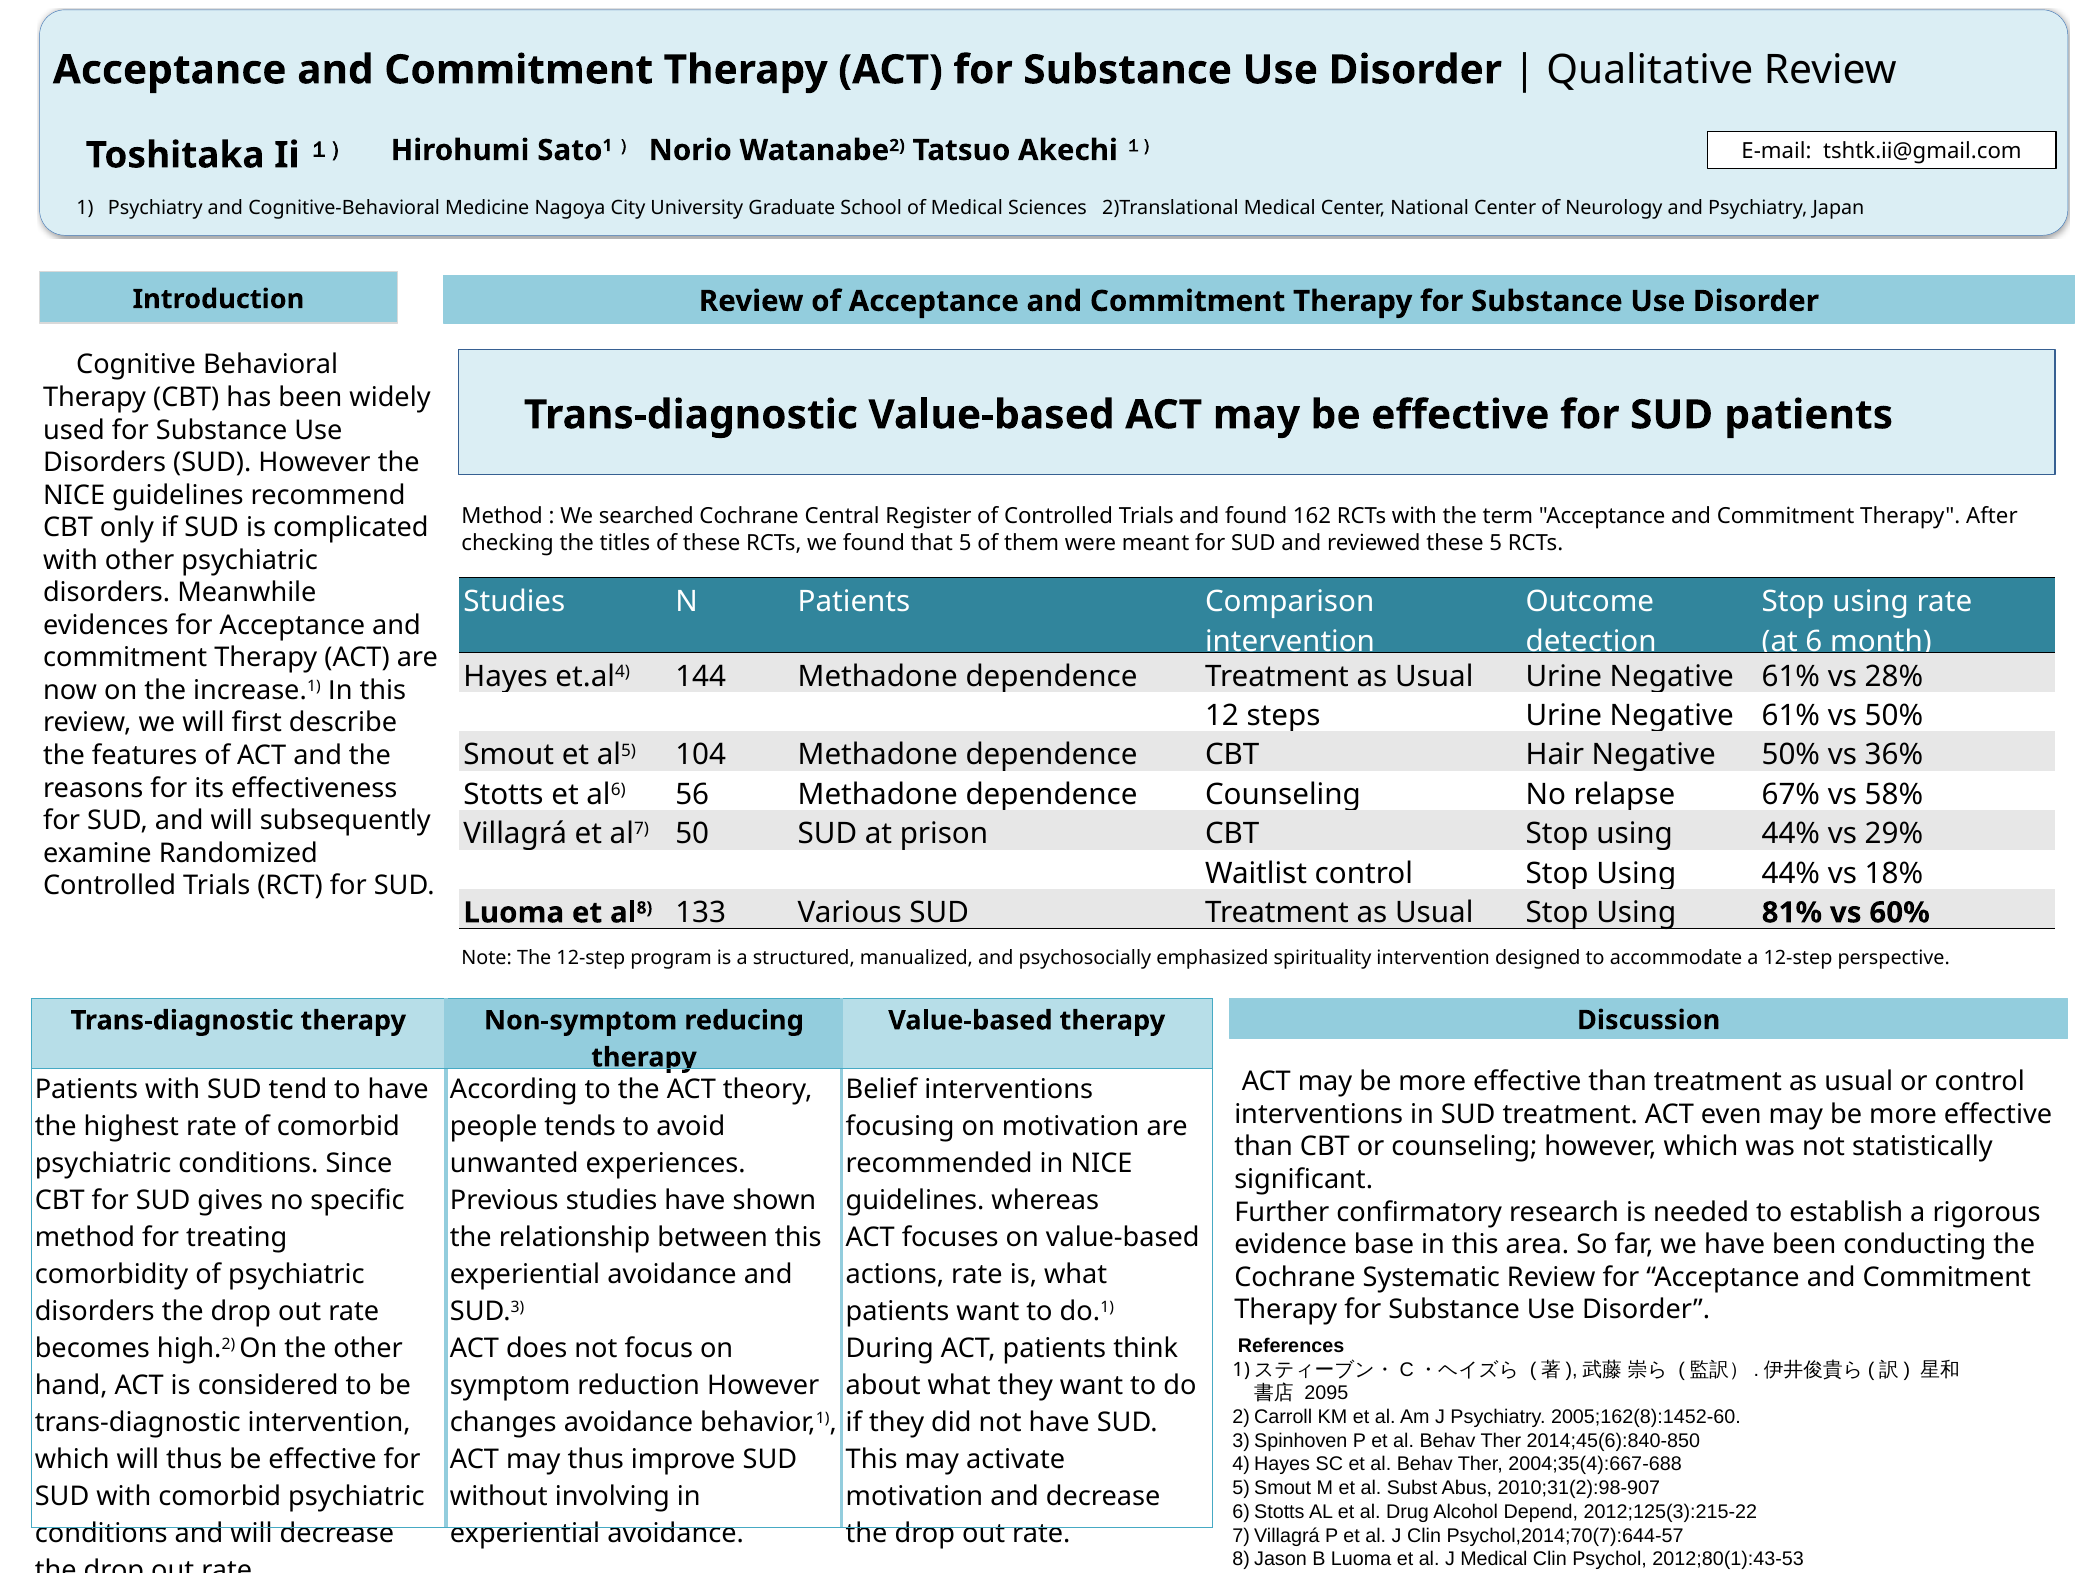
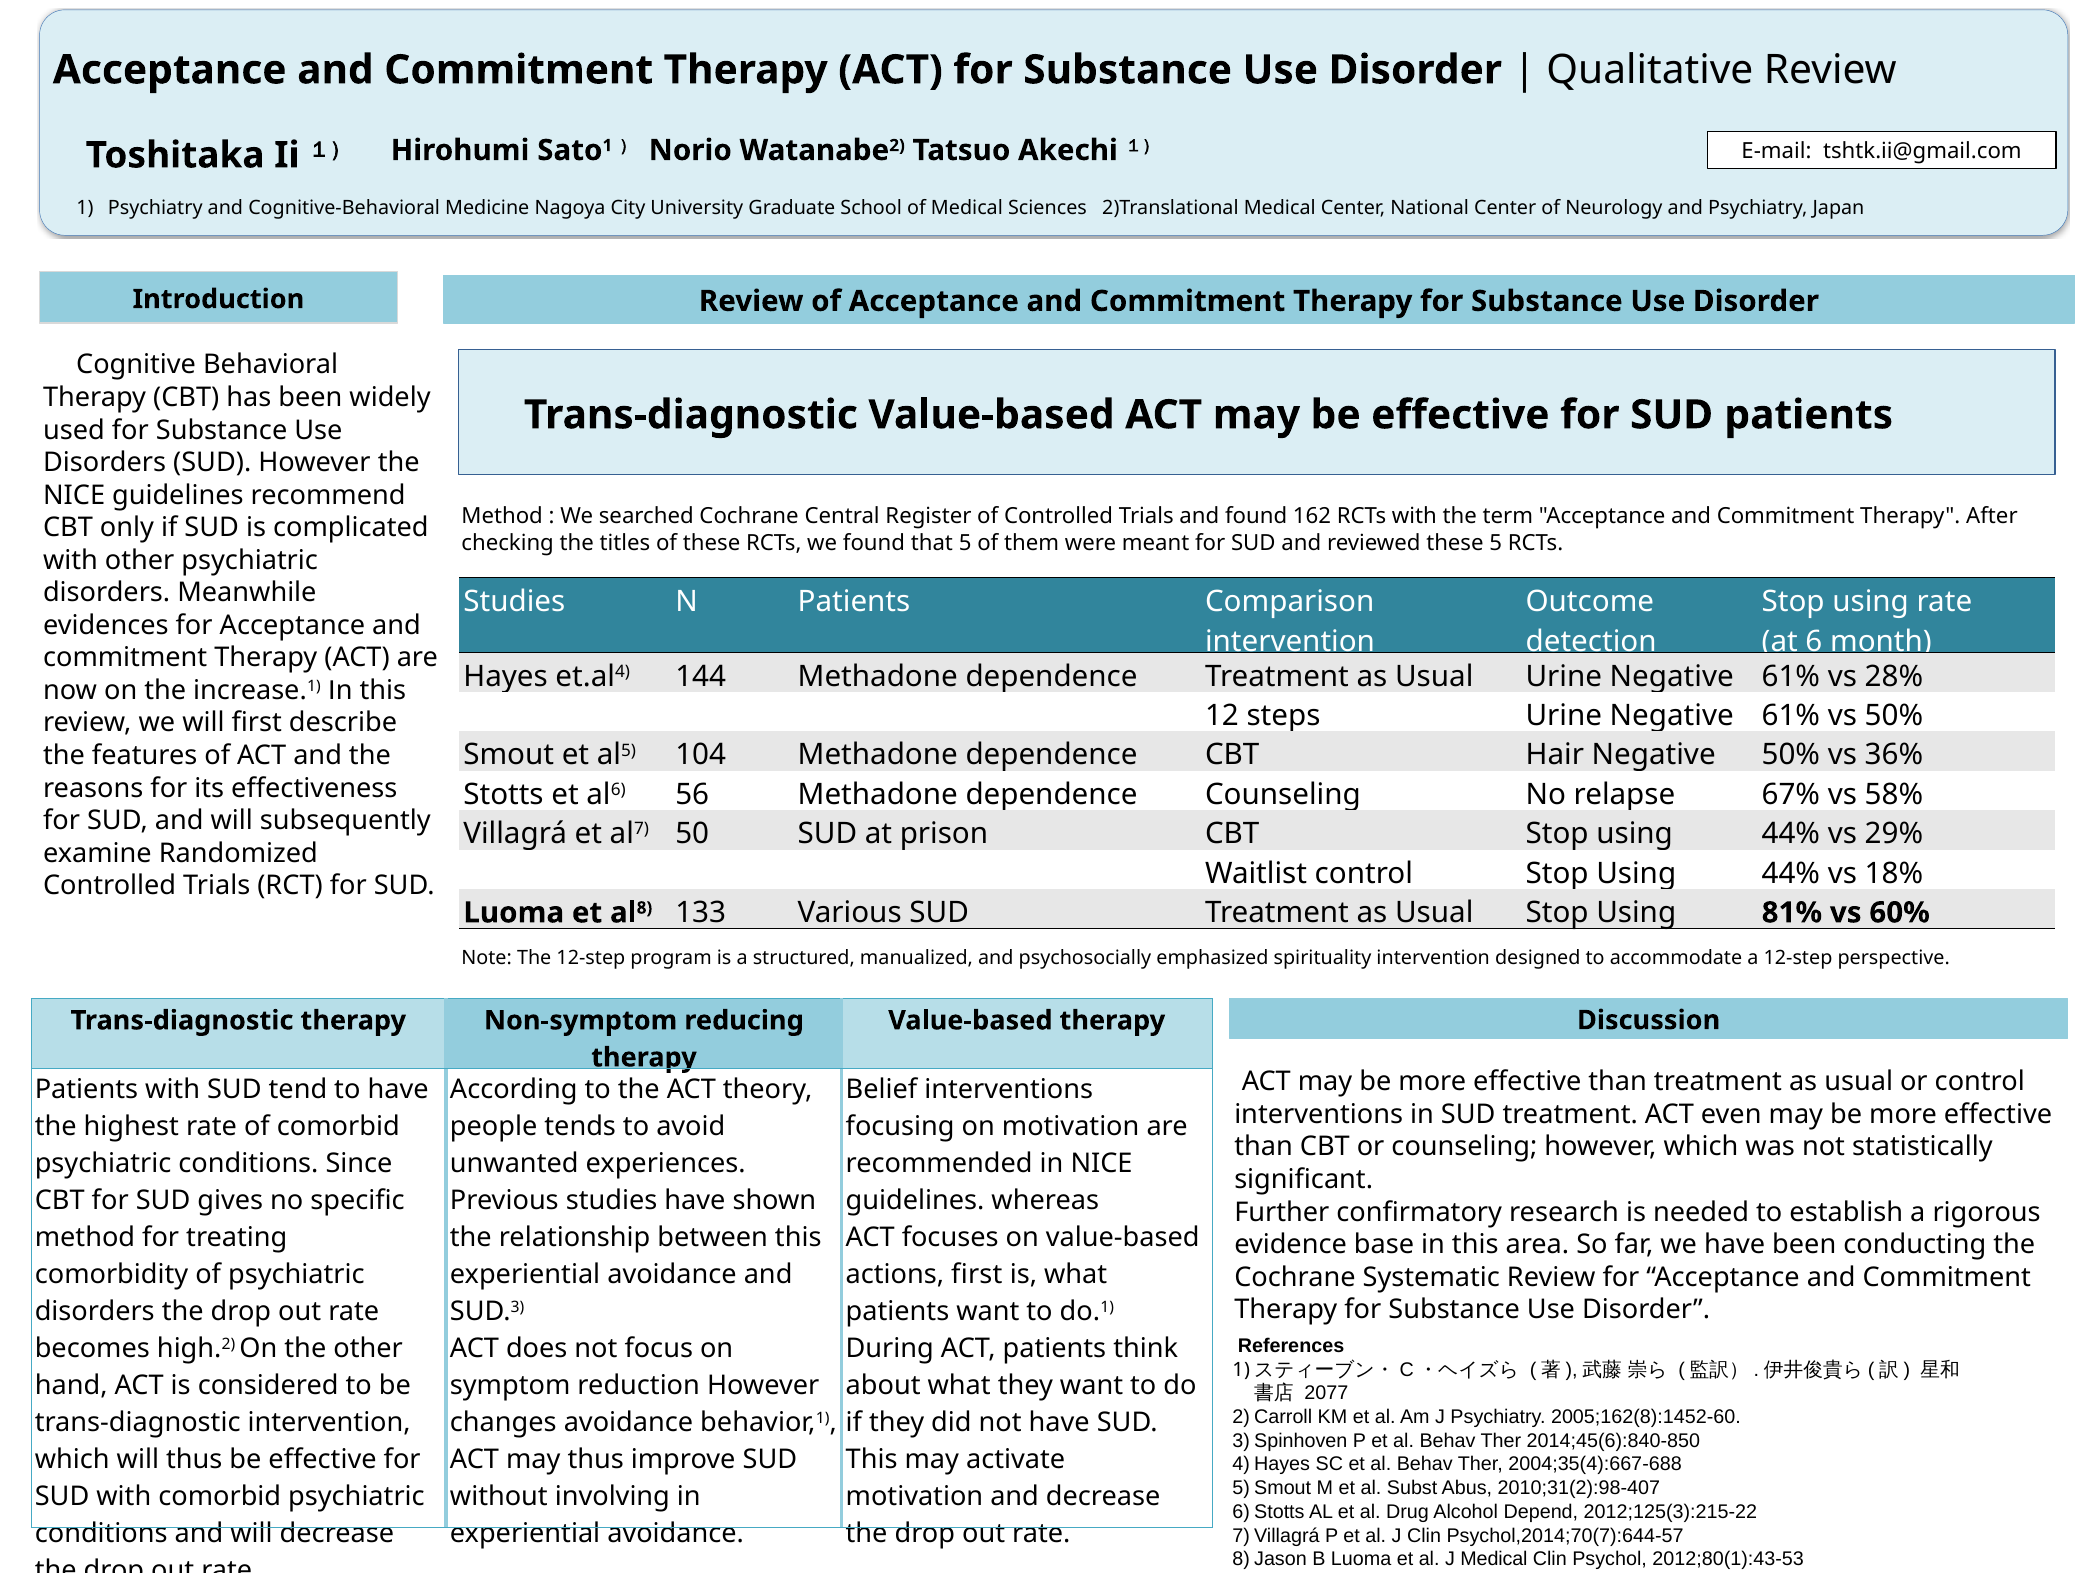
actions rate: rate -> first
2095: 2095 -> 2077
2010;31(2):98-907: 2010;31(2):98-907 -> 2010;31(2):98-407
